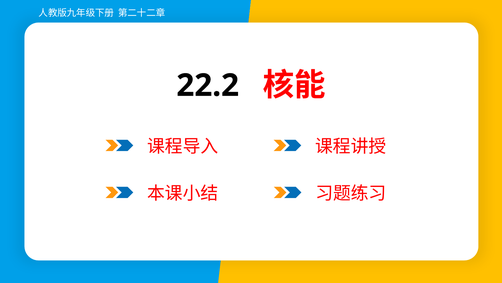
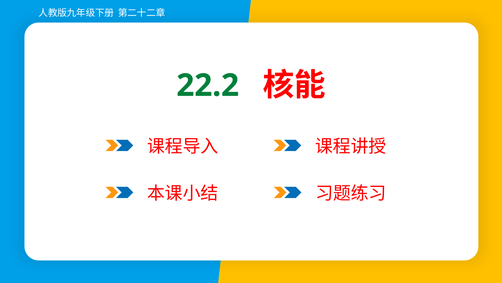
22.2 colour: black -> green
